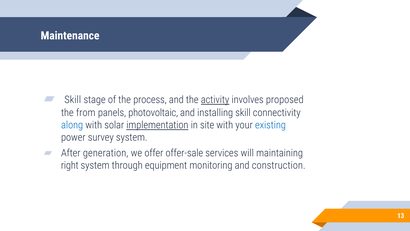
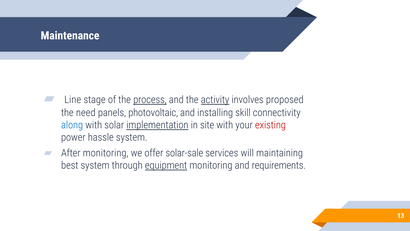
Skill at (73, 100): Skill -> Line
process underline: none -> present
from: from -> need
existing colour: blue -> red
survey: survey -> hassle
After generation: generation -> monitoring
offer-sale: offer-sale -> solar-sale
right: right -> best
equipment underline: none -> present
construction: construction -> requirements
